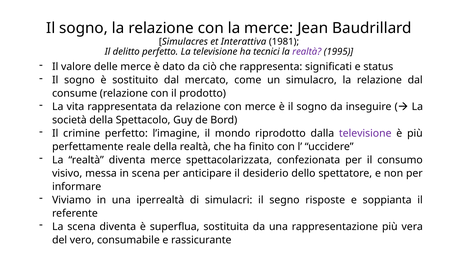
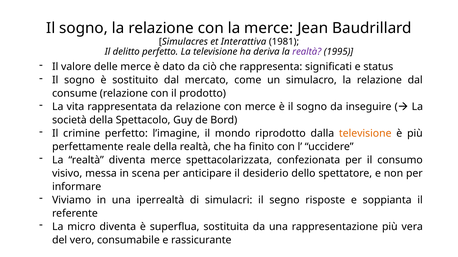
tecnici: tecnici -> deriva
televisione at (365, 134) colour: purple -> orange
La scena: scena -> micro
